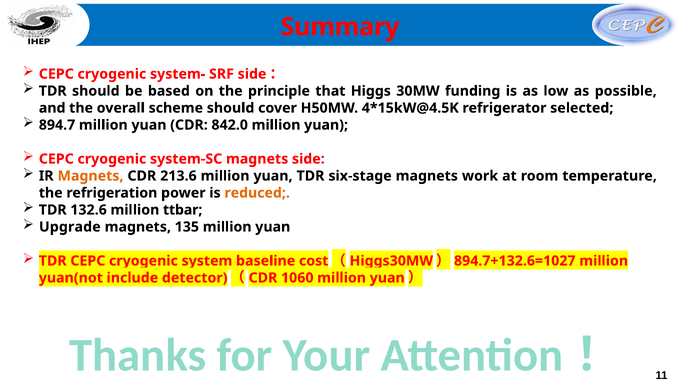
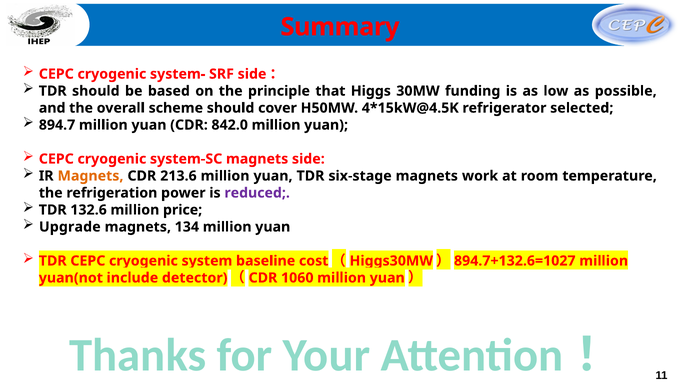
reduced colour: orange -> purple
ttbar: ttbar -> price
135: 135 -> 134
